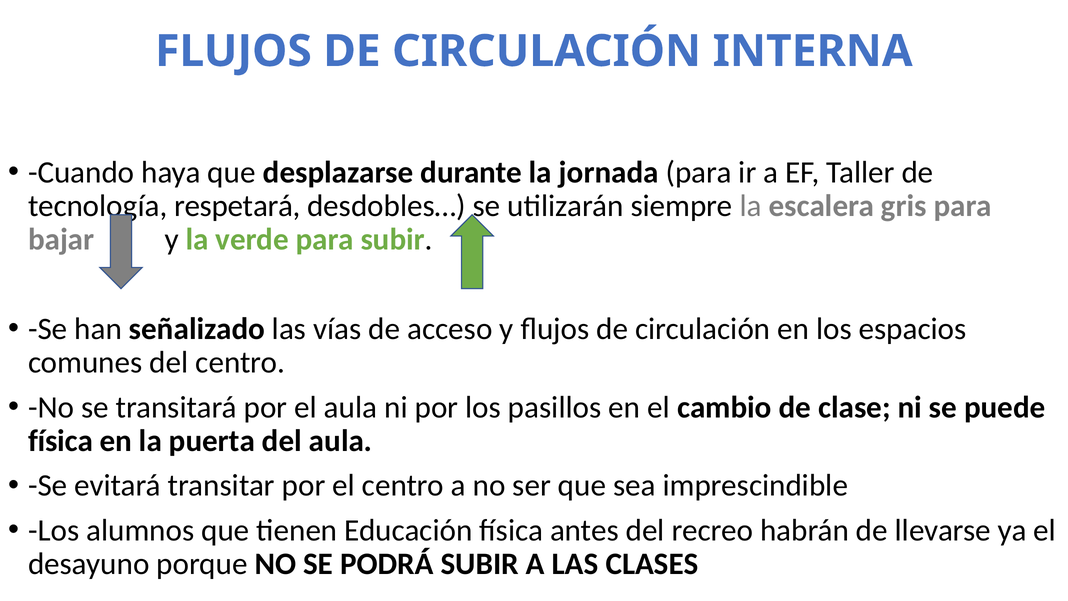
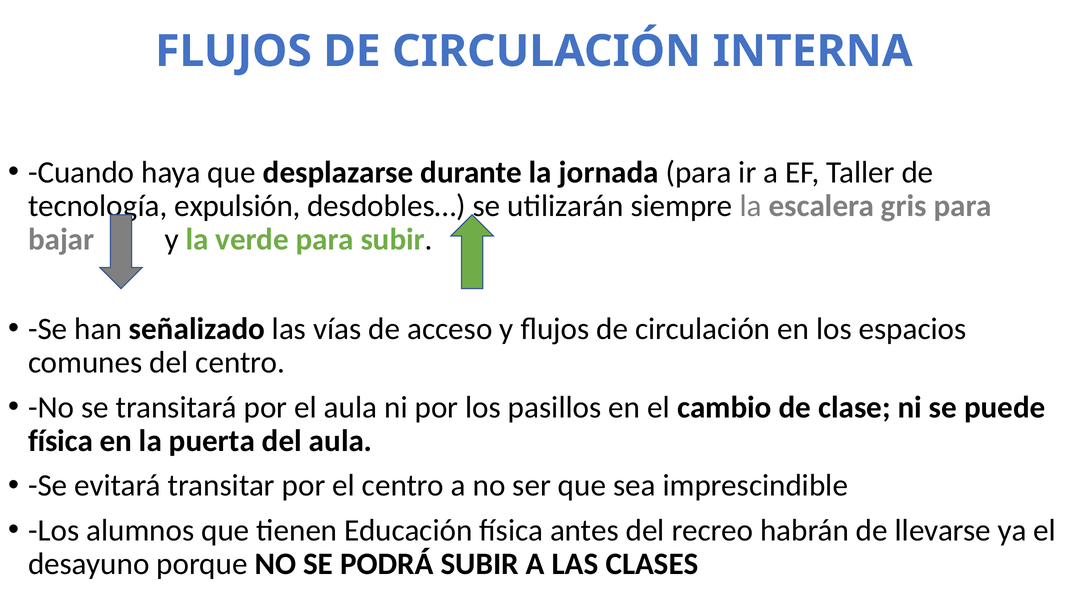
respetará: respetará -> expulsión
